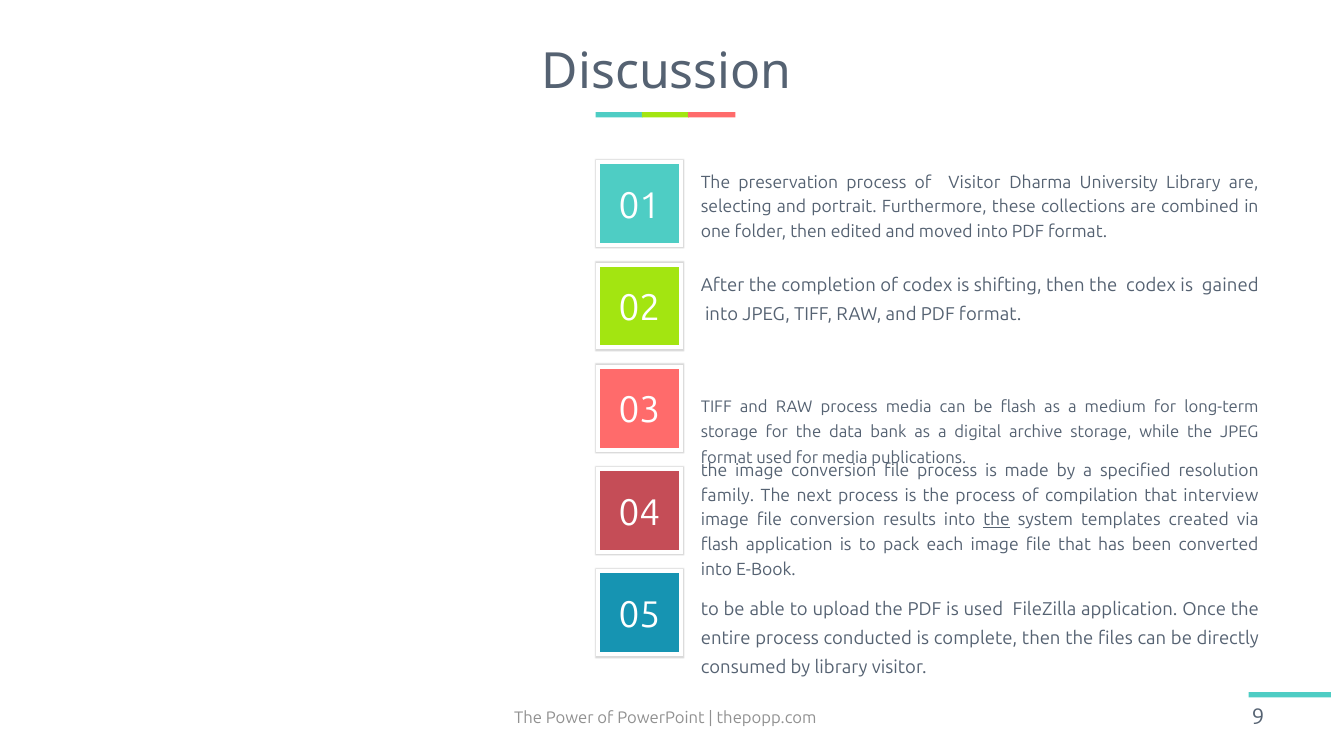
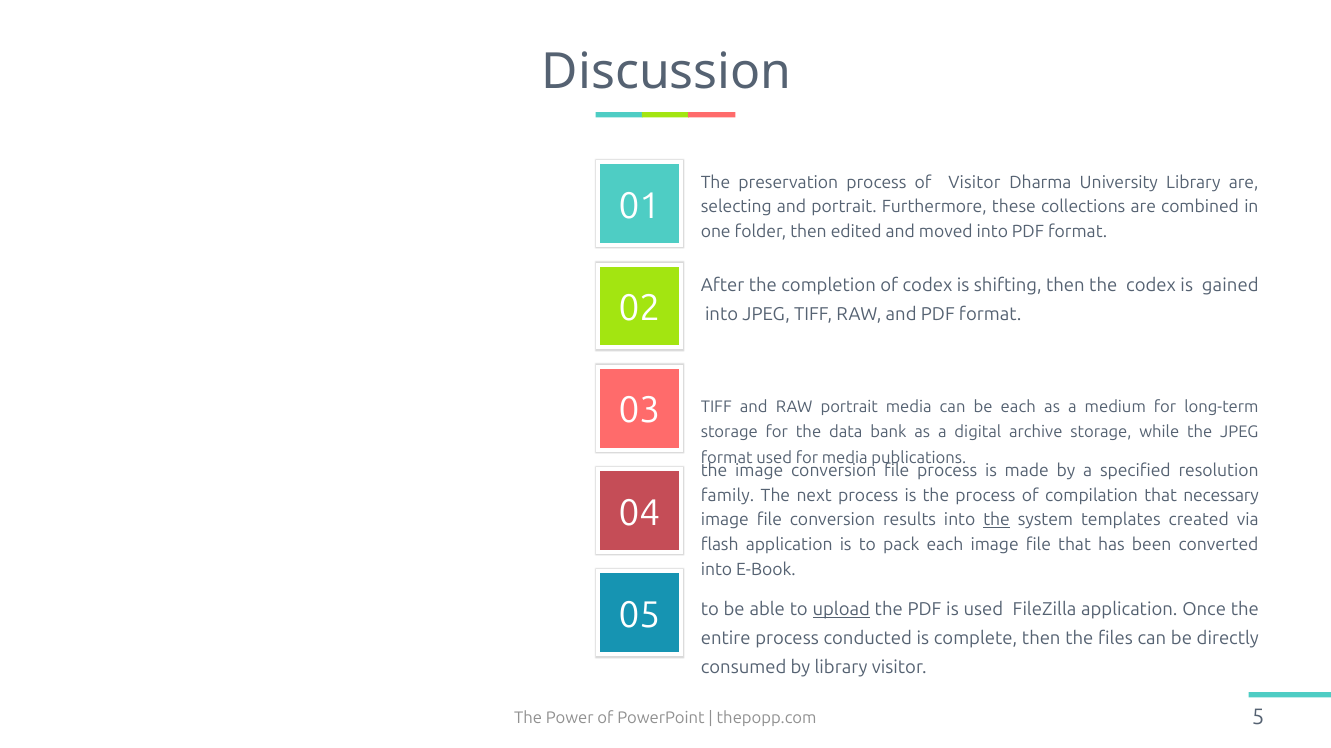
RAW process: process -> portrait
be flash: flash -> each
interview: interview -> necessary
upload underline: none -> present
9: 9 -> 5
